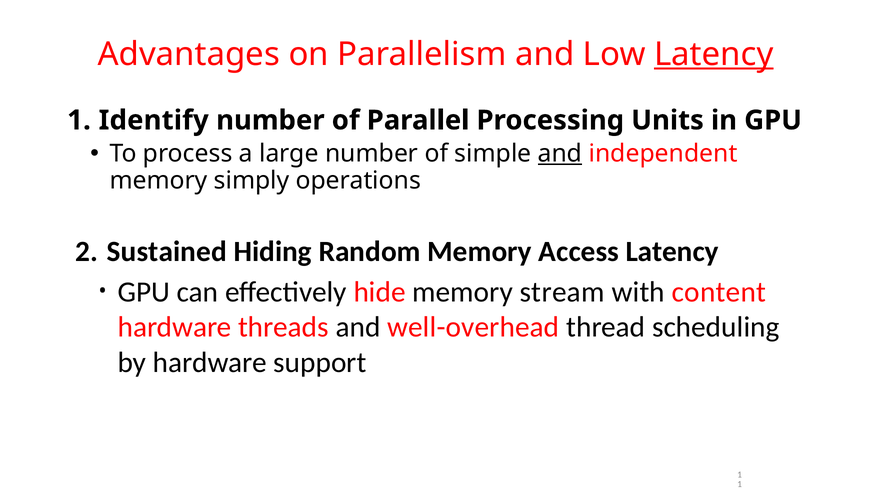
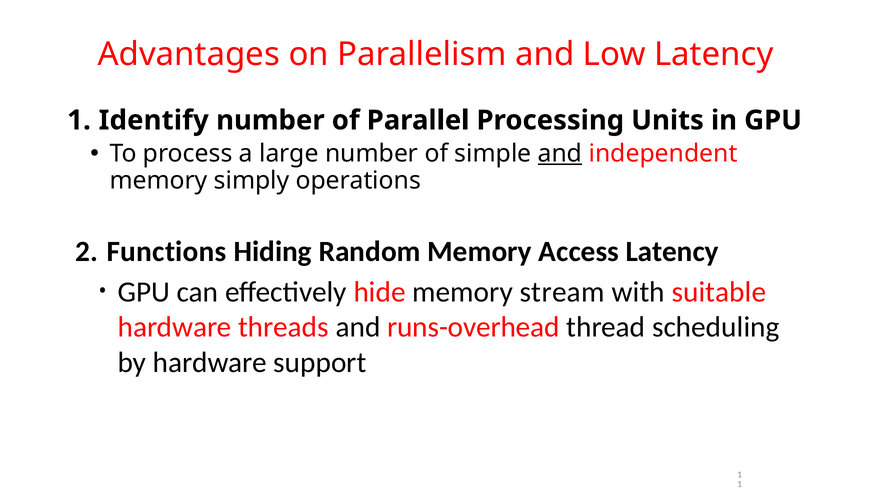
Latency at (714, 54) underline: present -> none
Sustained: Sustained -> Functions
content: content -> suitable
well-overhead: well-overhead -> runs-overhead
